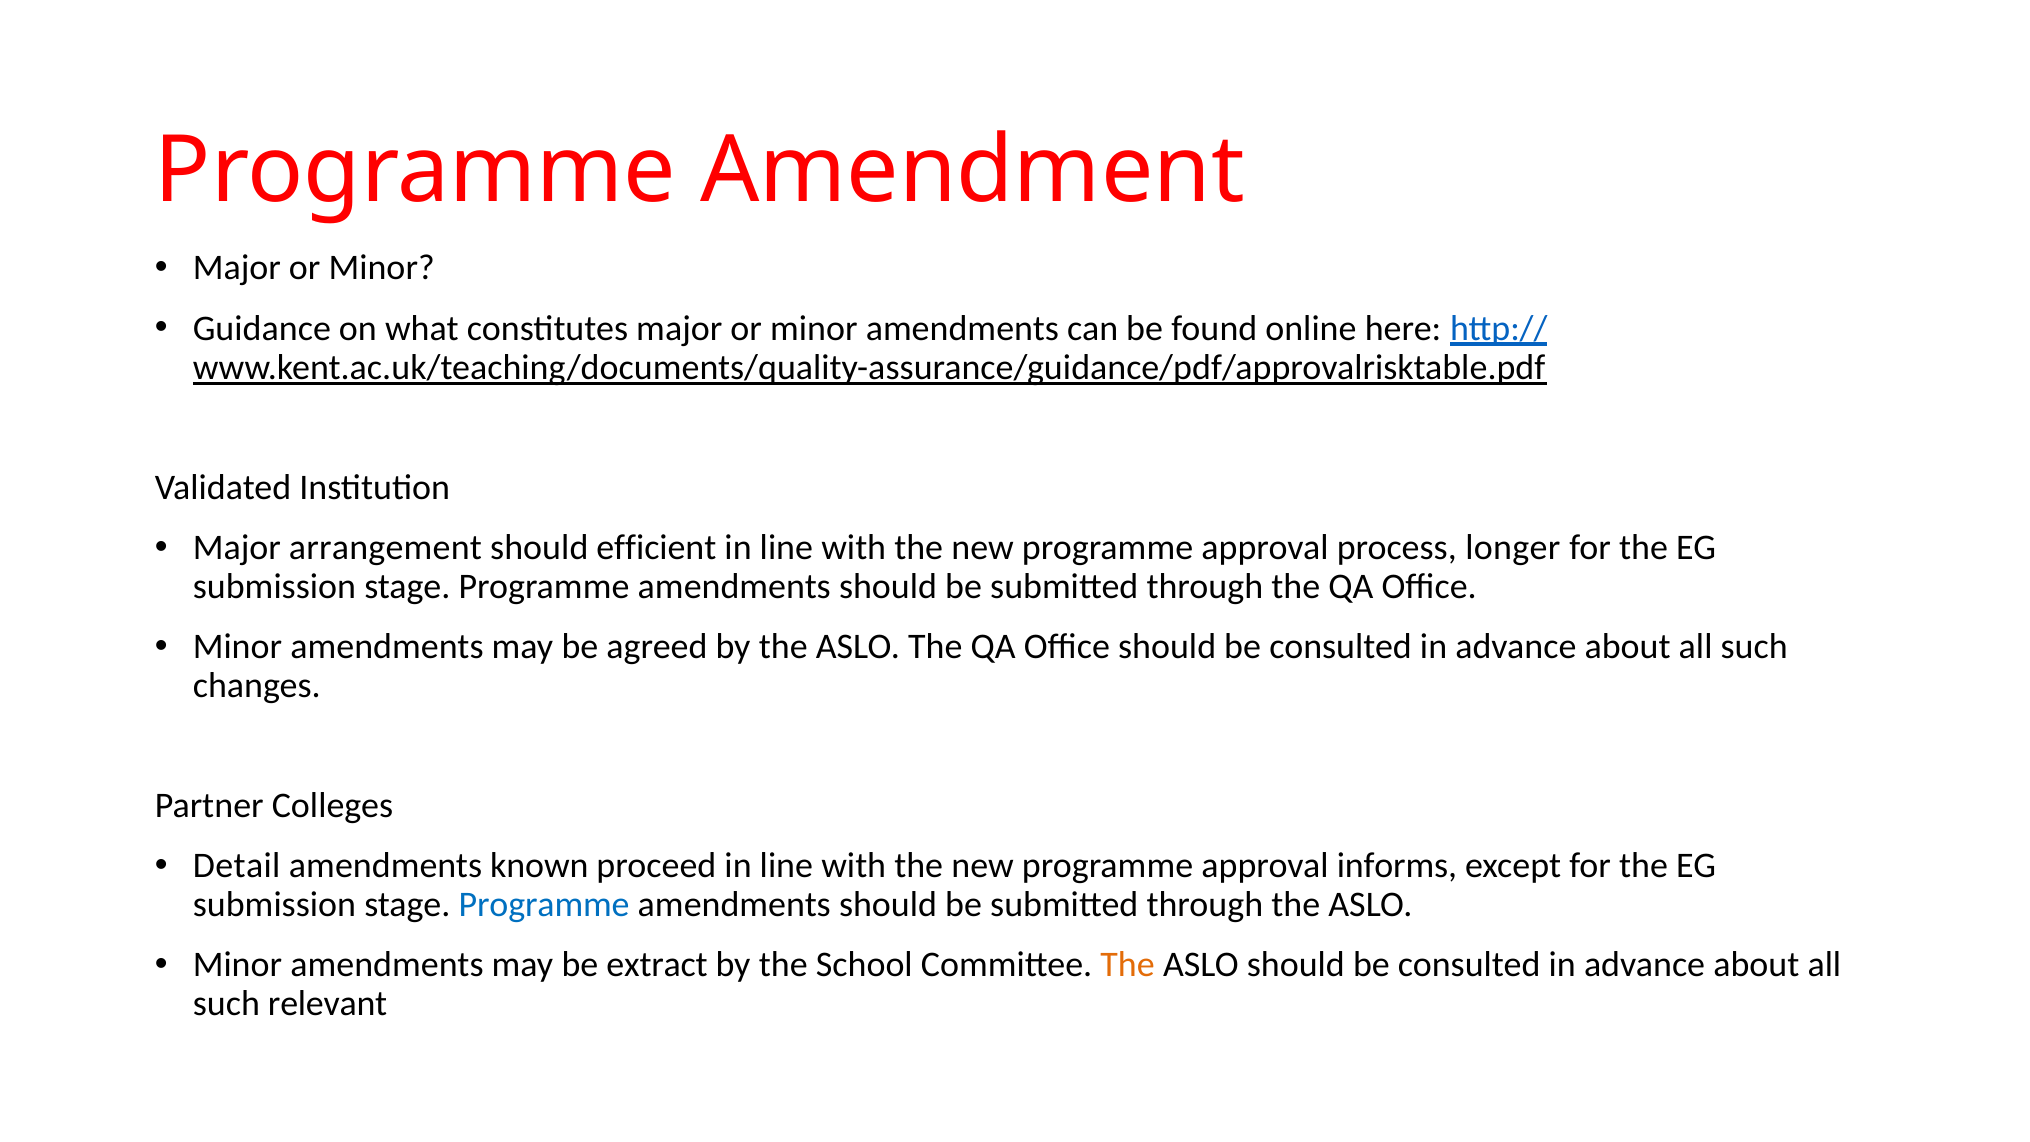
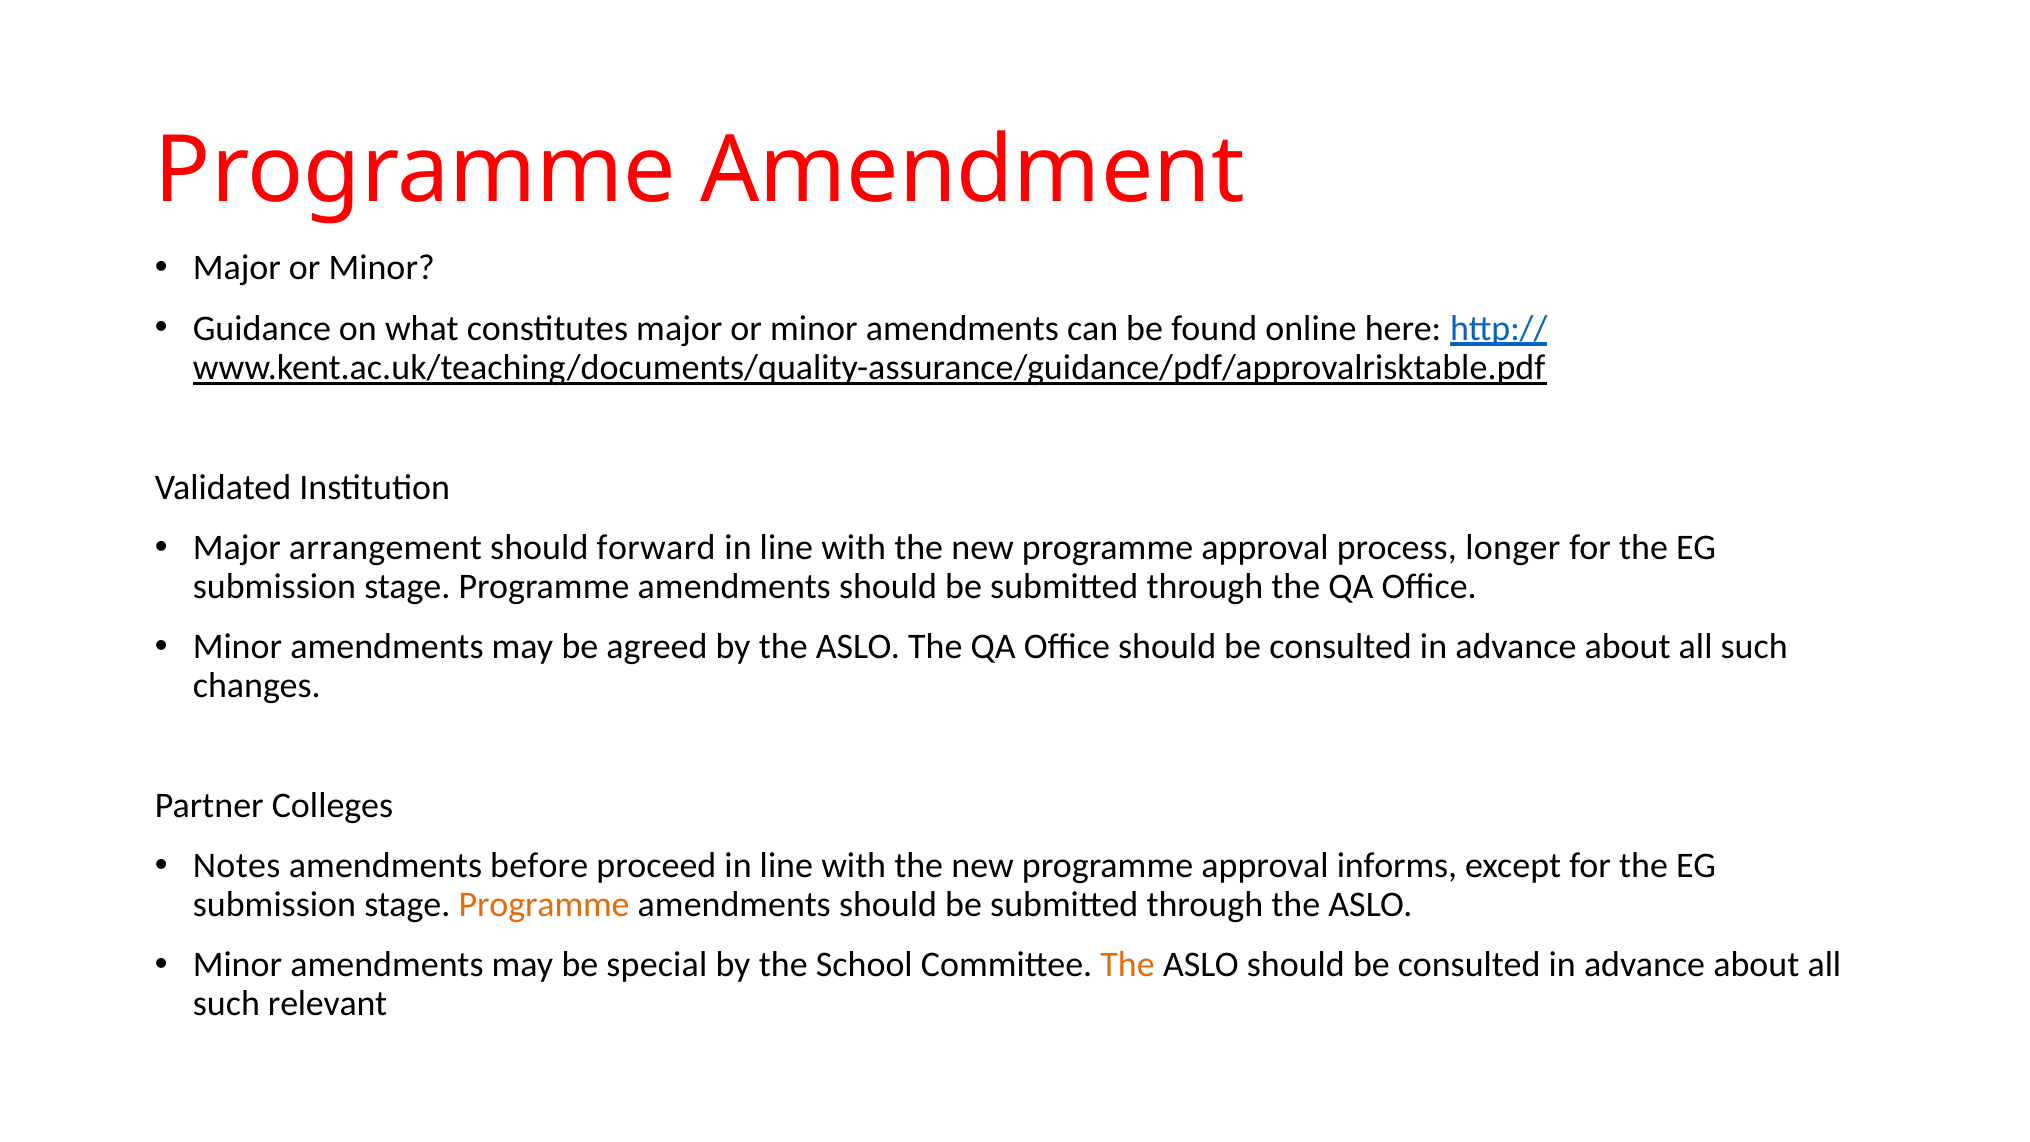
efficient: efficient -> forward
Detail: Detail -> Notes
known: known -> before
Programme at (544, 905) colour: blue -> orange
extract: extract -> special
